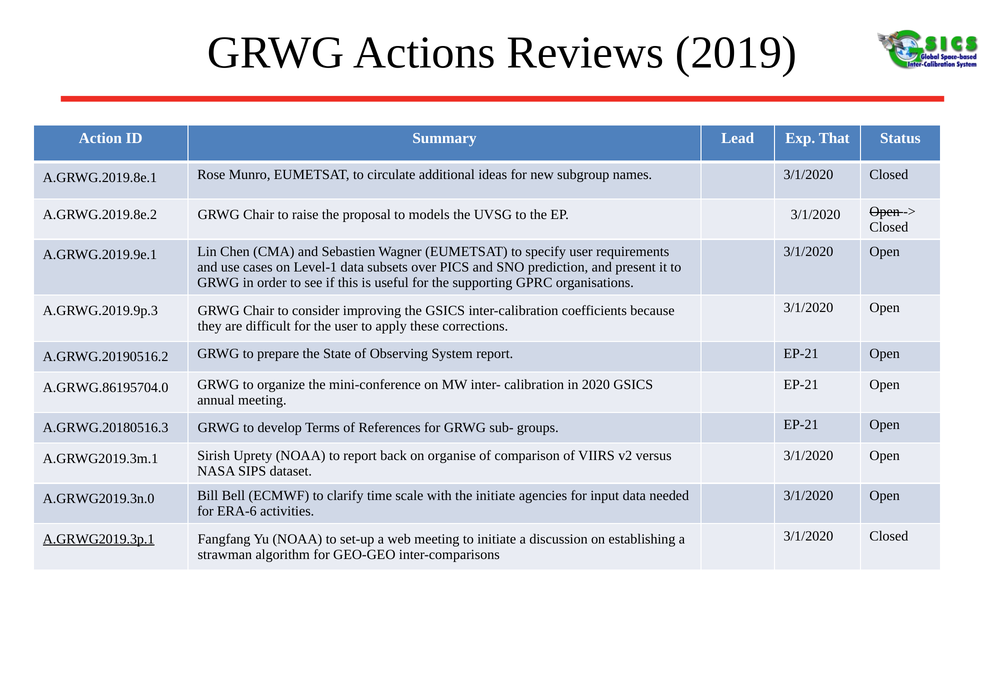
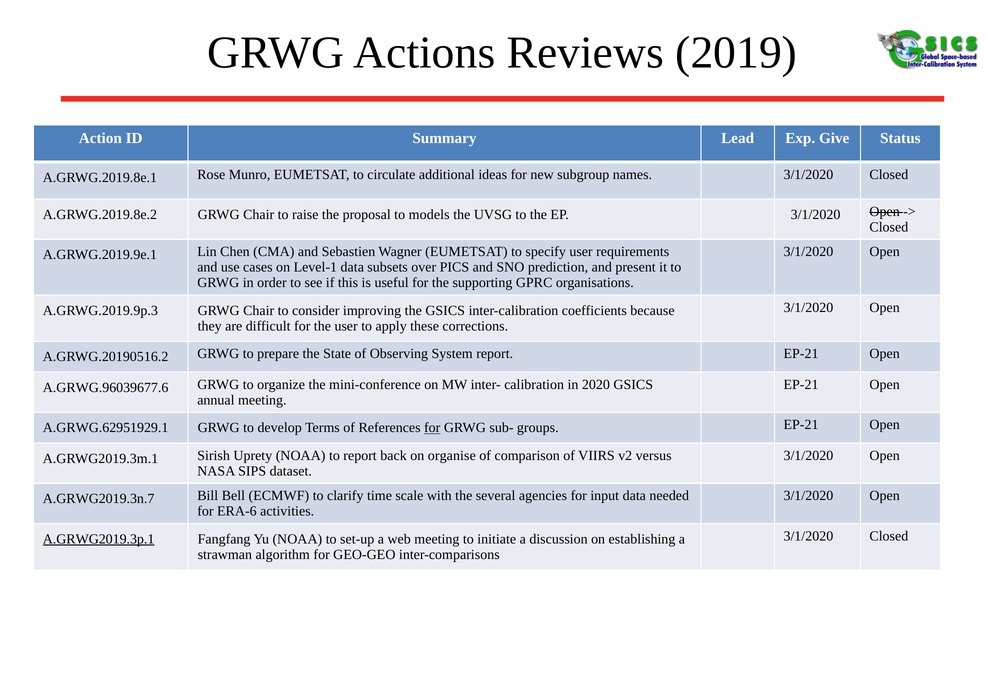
That: That -> Give
A.GRWG.86195704.0: A.GRWG.86195704.0 -> A.GRWG.96039677.6
A.GRWG.20180516.3: A.GRWG.20180516.3 -> A.GRWG.62951929.1
for at (432, 428) underline: none -> present
A.GRWG2019.3n.0: A.GRWG2019.3n.0 -> A.GRWG2019.3n.7
the initiate: initiate -> several
